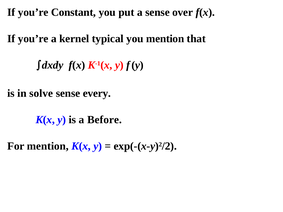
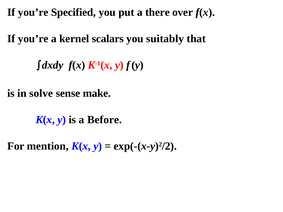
Constant: Constant -> Specified
a sense: sense -> there
typical: typical -> scalars
you mention: mention -> suitably
every: every -> make
